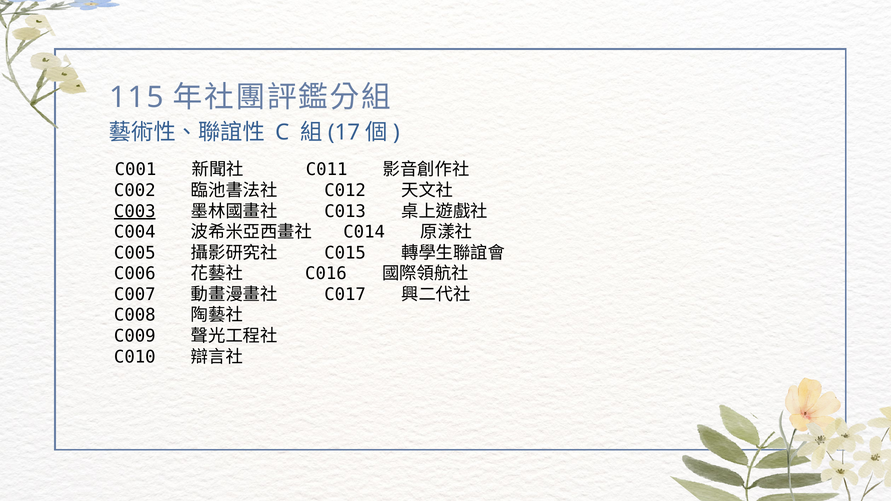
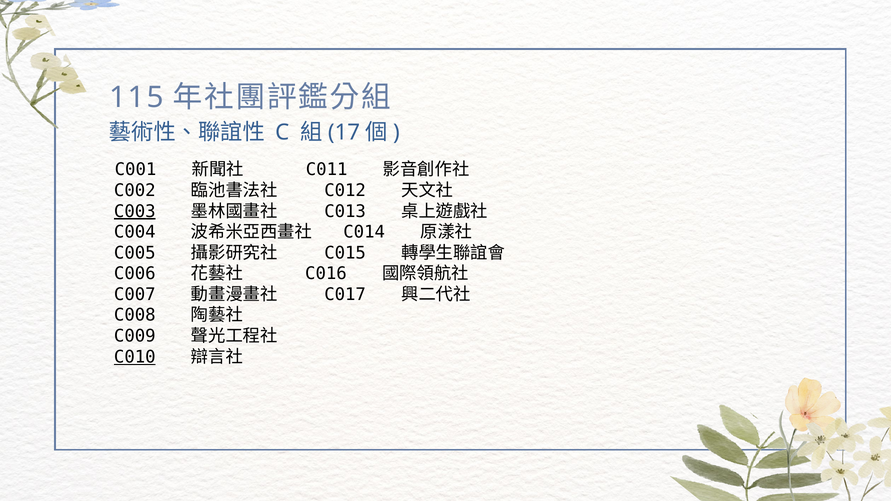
C010 underline: none -> present
